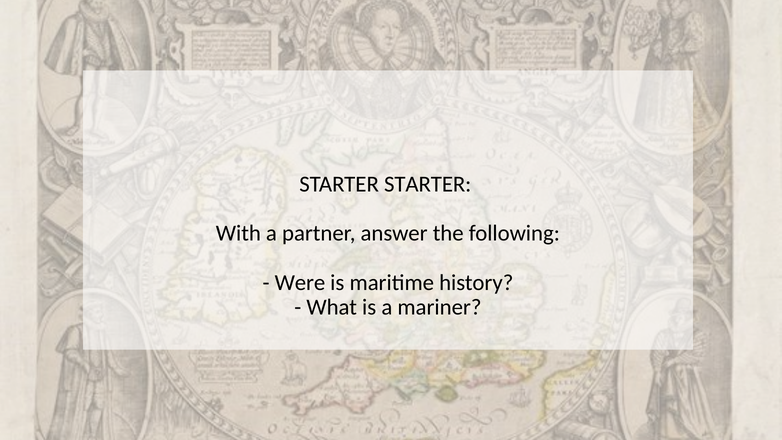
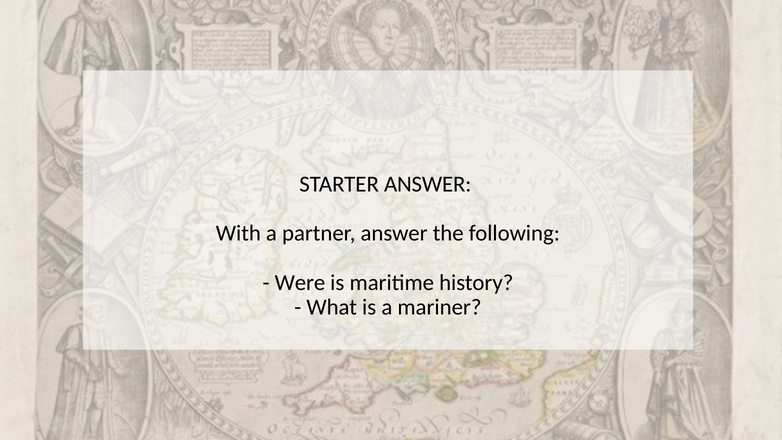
STARTER STARTER: STARTER -> ANSWER
